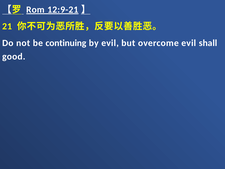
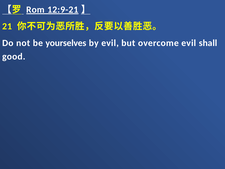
continuing: continuing -> yourselves
